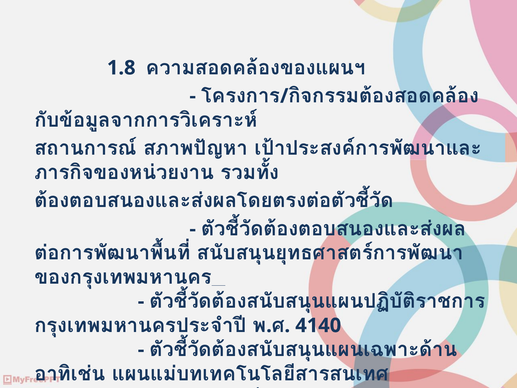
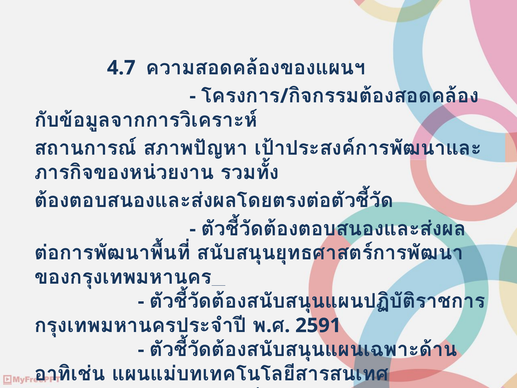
1.8: 1.8 -> 4.7
4140: 4140 -> 2591
